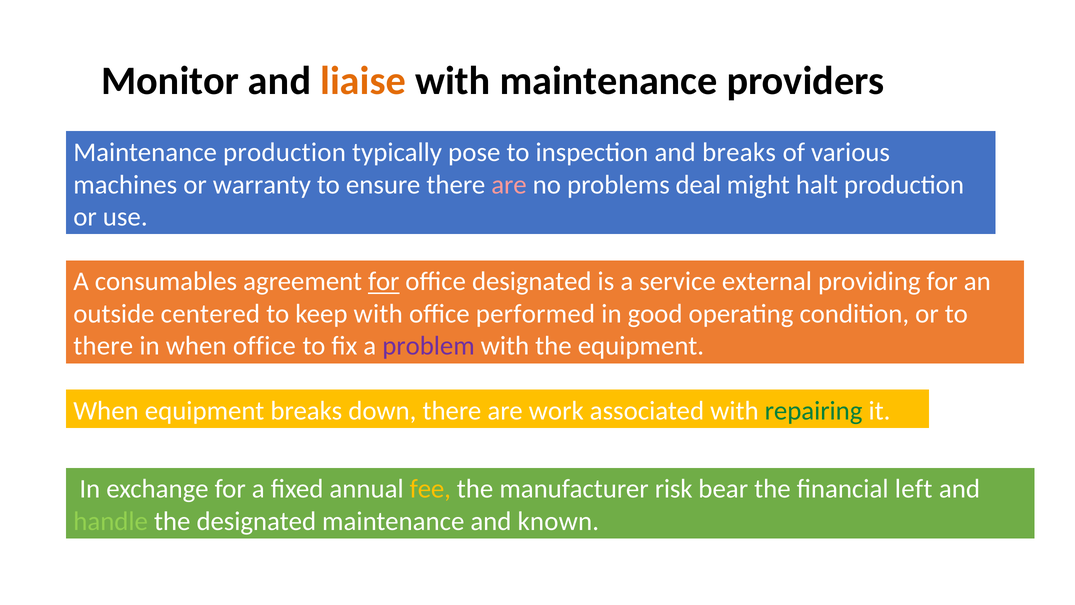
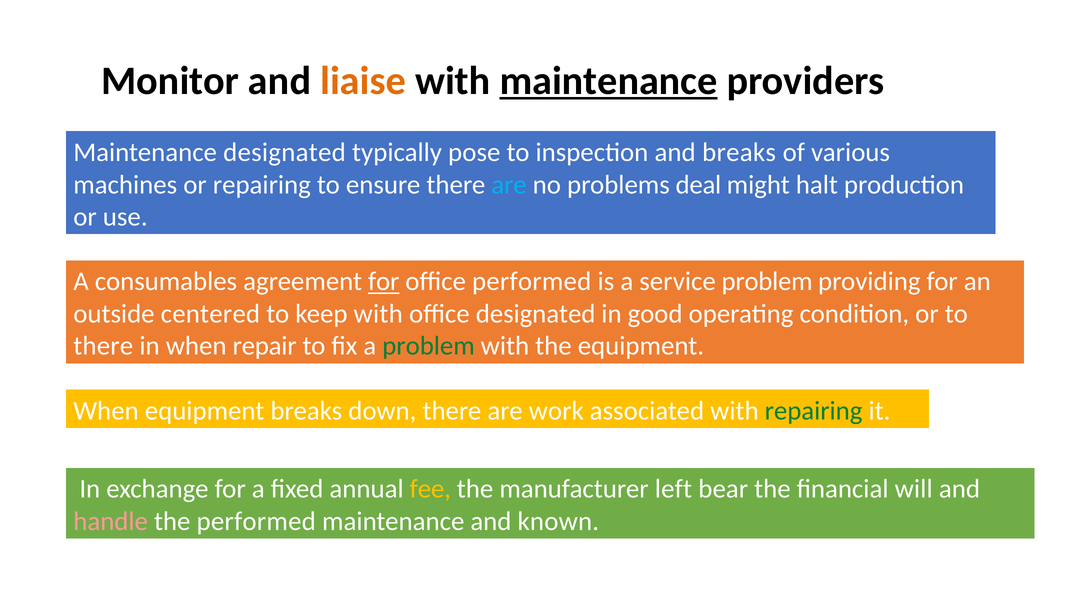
maintenance at (609, 81) underline: none -> present
Maintenance production: production -> designated
or warranty: warranty -> repairing
are at (509, 185) colour: pink -> light blue
office designated: designated -> performed
service external: external -> problem
office performed: performed -> designated
when office: office -> repair
problem at (429, 346) colour: purple -> green
risk: risk -> left
left: left -> will
handle colour: light green -> pink
the designated: designated -> performed
